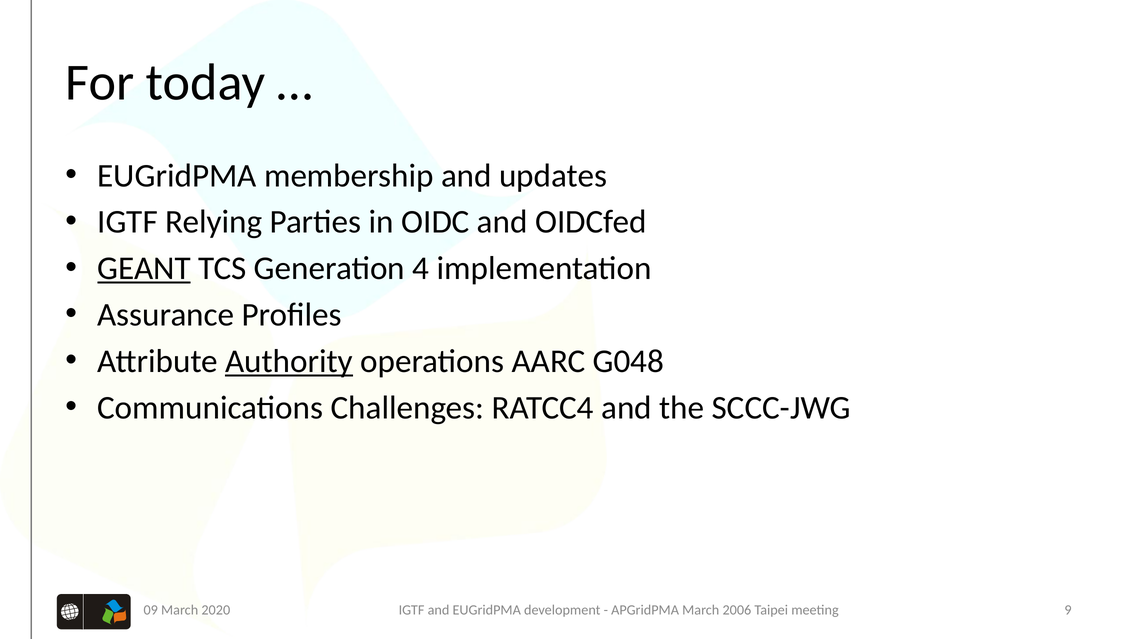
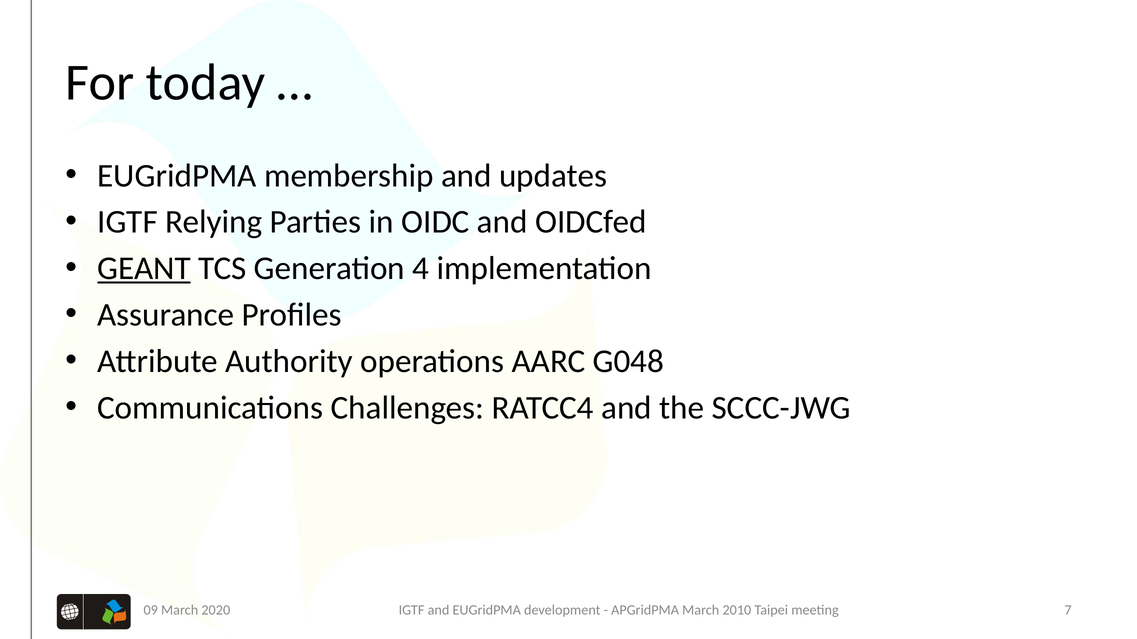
Authority underline: present -> none
2006: 2006 -> 2010
9: 9 -> 7
